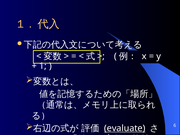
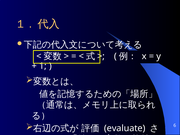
evaluate underline: present -> none
